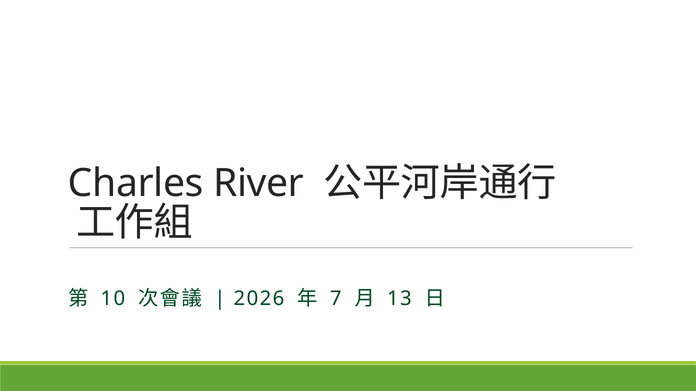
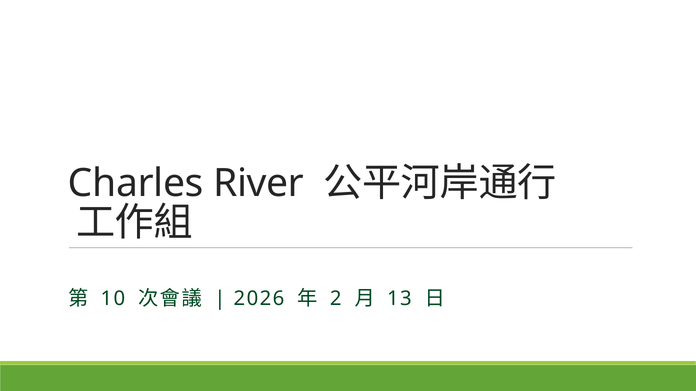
7: 7 -> 2
